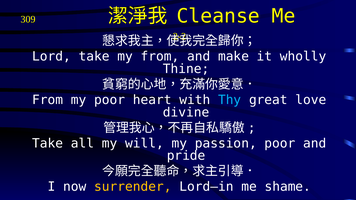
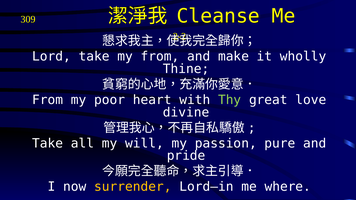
Thy colour: light blue -> light green
passion poor: poor -> pure
shame: shame -> where
